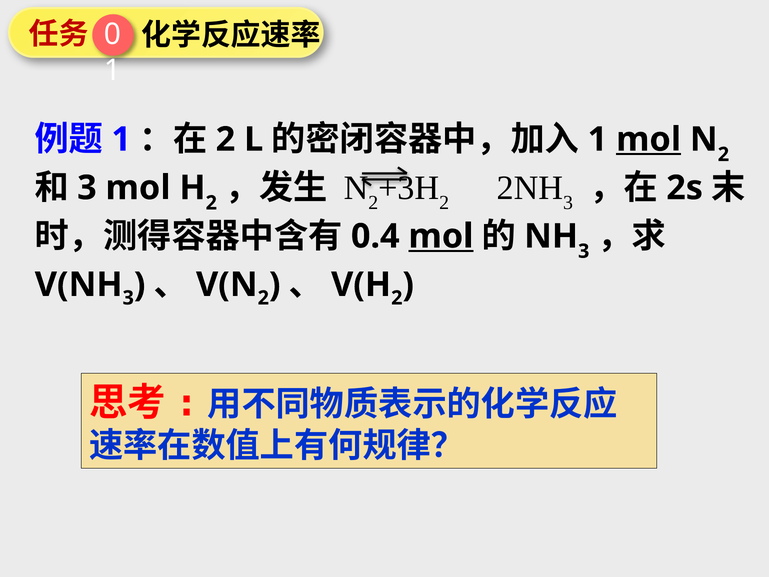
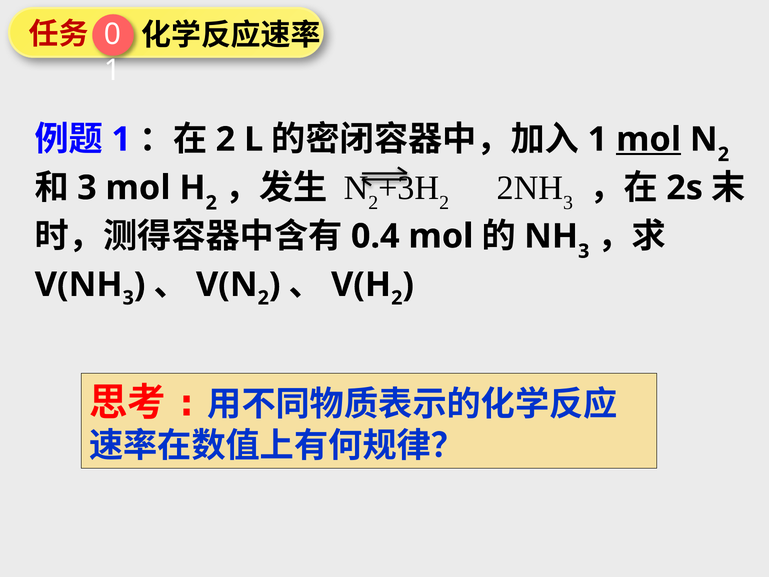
mol at (441, 236) underline: present -> none
